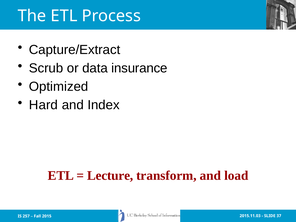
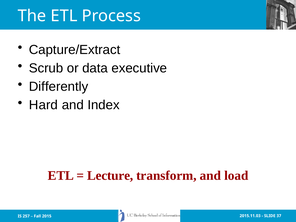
insurance: insurance -> executive
Optimized: Optimized -> Differently
